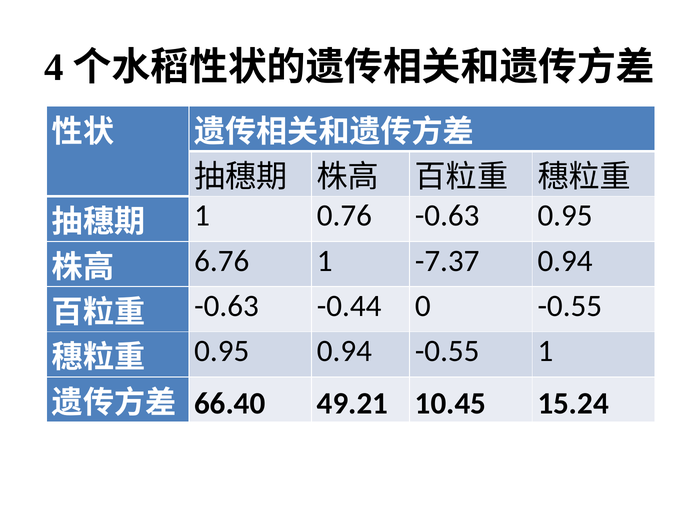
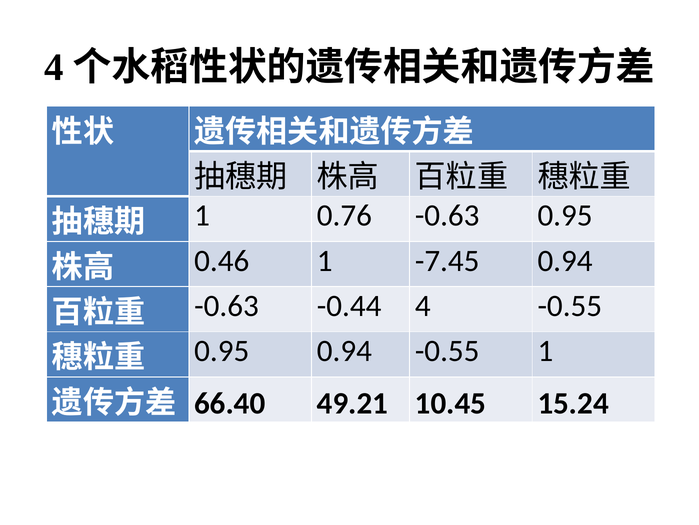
6.76: 6.76 -> 0.46
-7.37: -7.37 -> -7.45
-0.44 0: 0 -> 4
